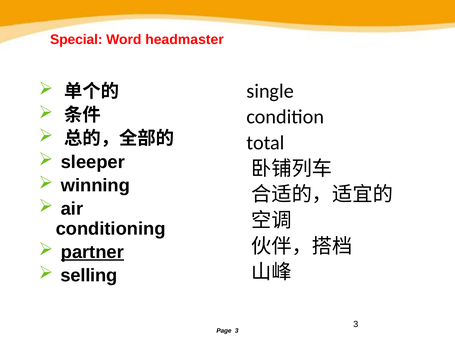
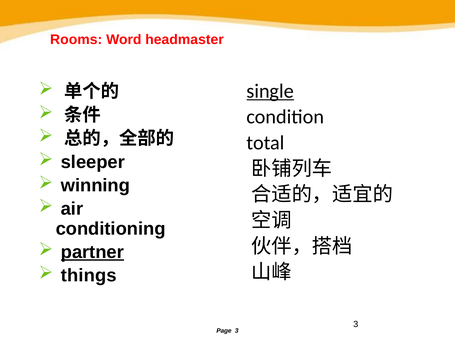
Special: Special -> Rooms
single underline: none -> present
selling: selling -> things
